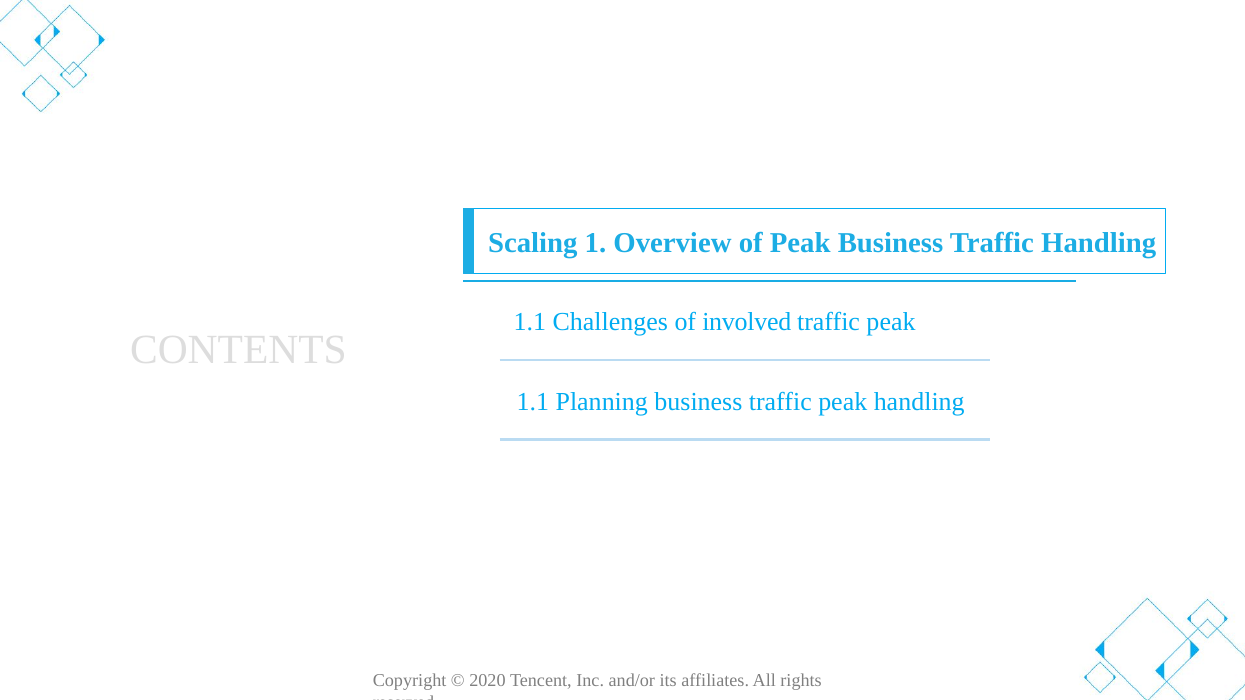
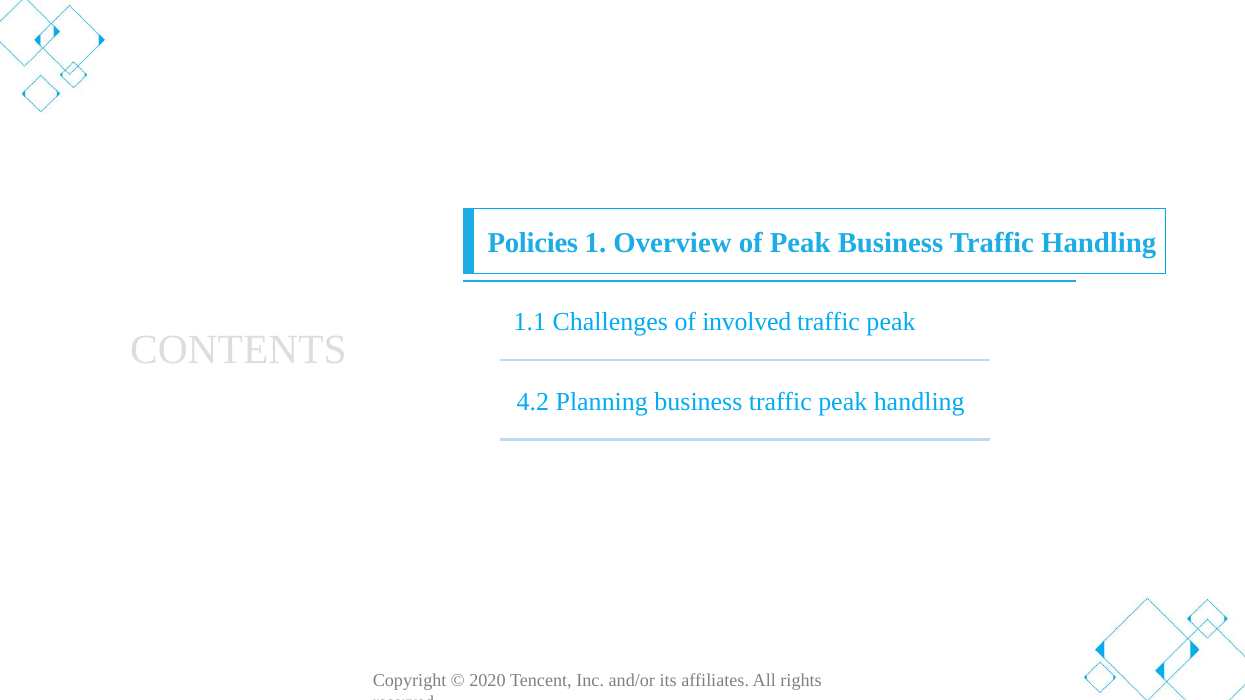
Scaling: Scaling -> Policies
1.1 at (533, 402): 1.1 -> 4.2
